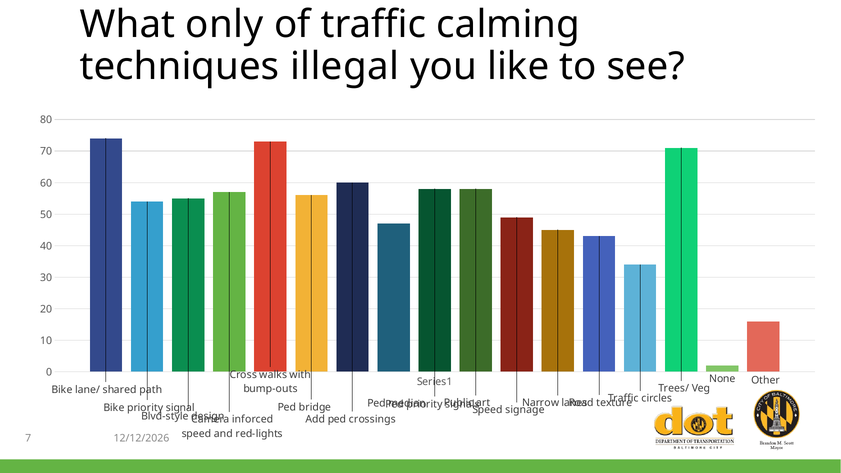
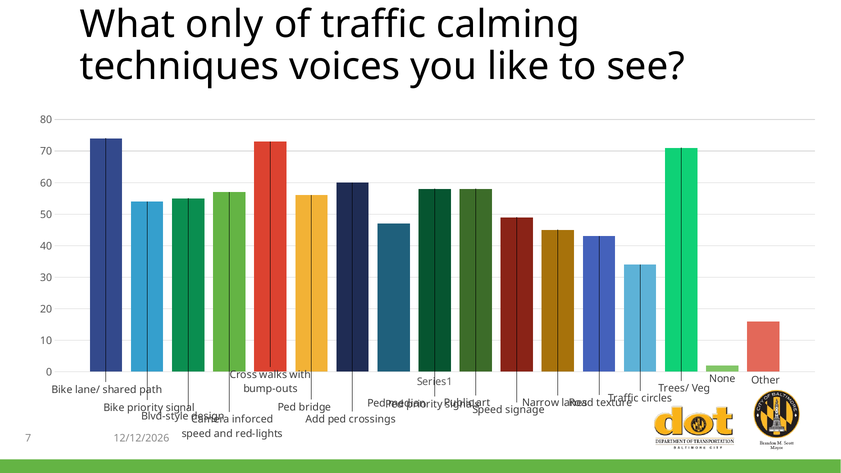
illegal: illegal -> voices
